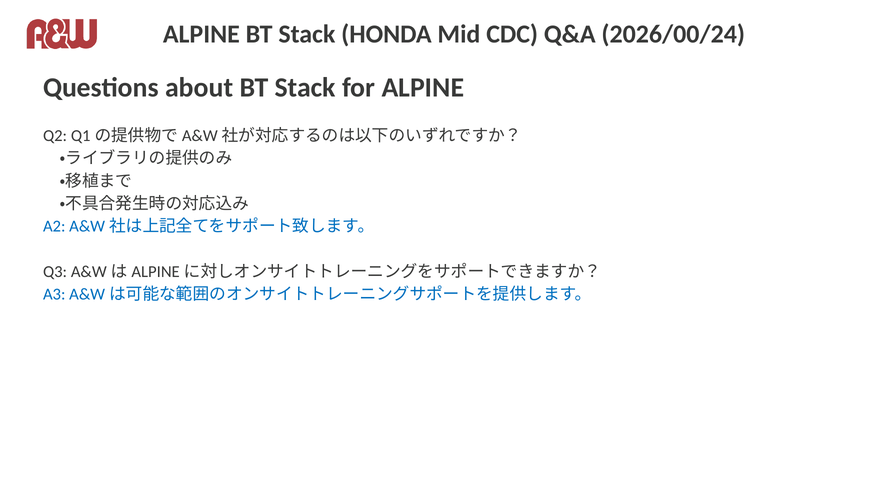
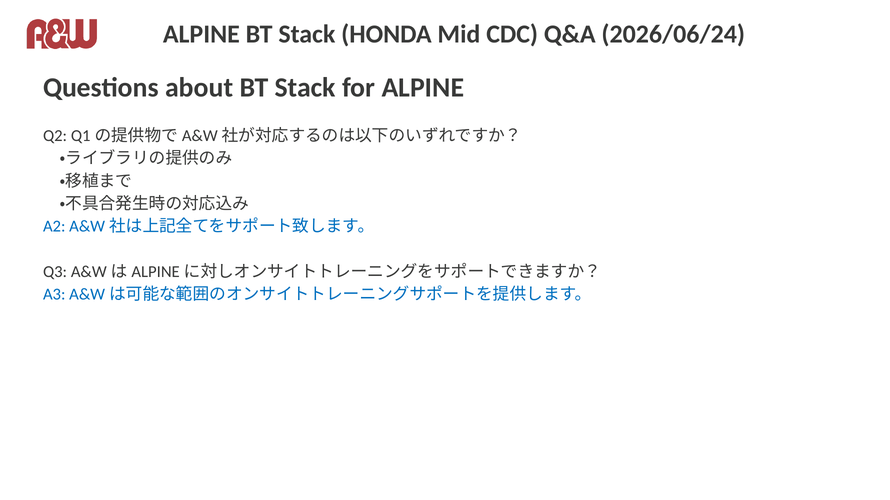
2026/00/24: 2026/00/24 -> 2026/06/24
